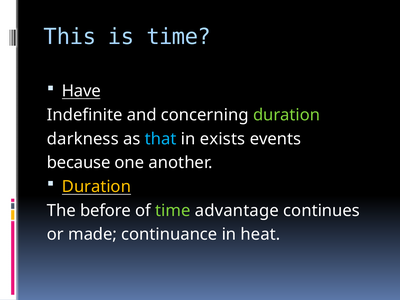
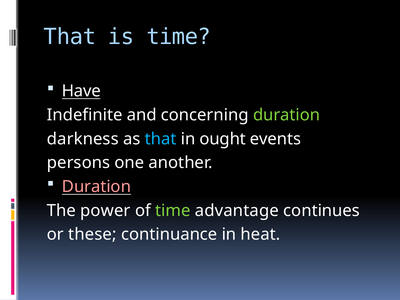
This at (70, 37): This -> That
exists: exists -> ought
because: because -> persons
Duration at (96, 187) colour: yellow -> pink
before: before -> power
made: made -> these
